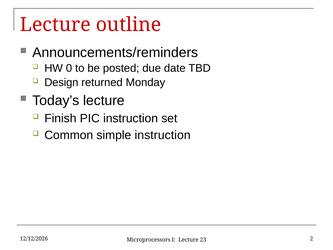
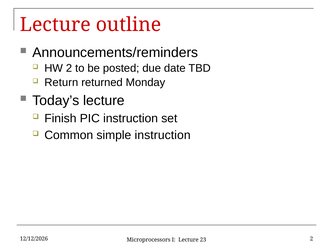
HW 0: 0 -> 2
Design: Design -> Return
